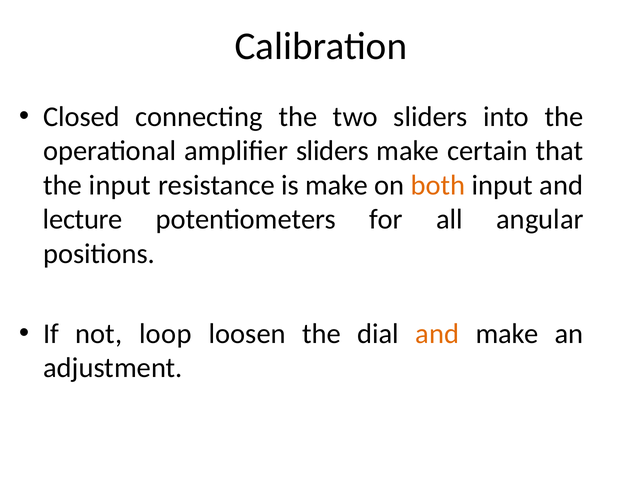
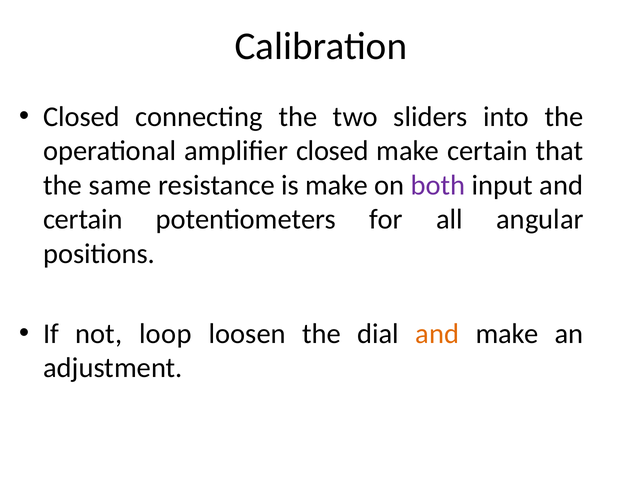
amplifier sliders: sliders -> closed
the input: input -> same
both colour: orange -> purple
lecture at (83, 219): lecture -> certain
